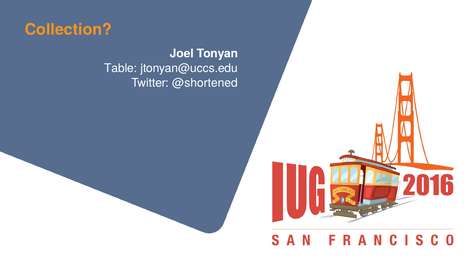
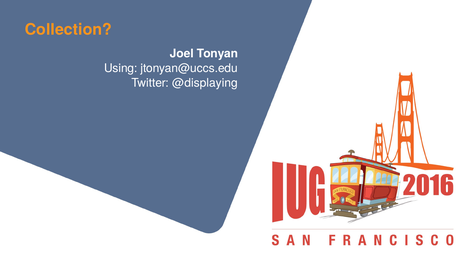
Table: Table -> Using
@shortened: @shortened -> @displaying
